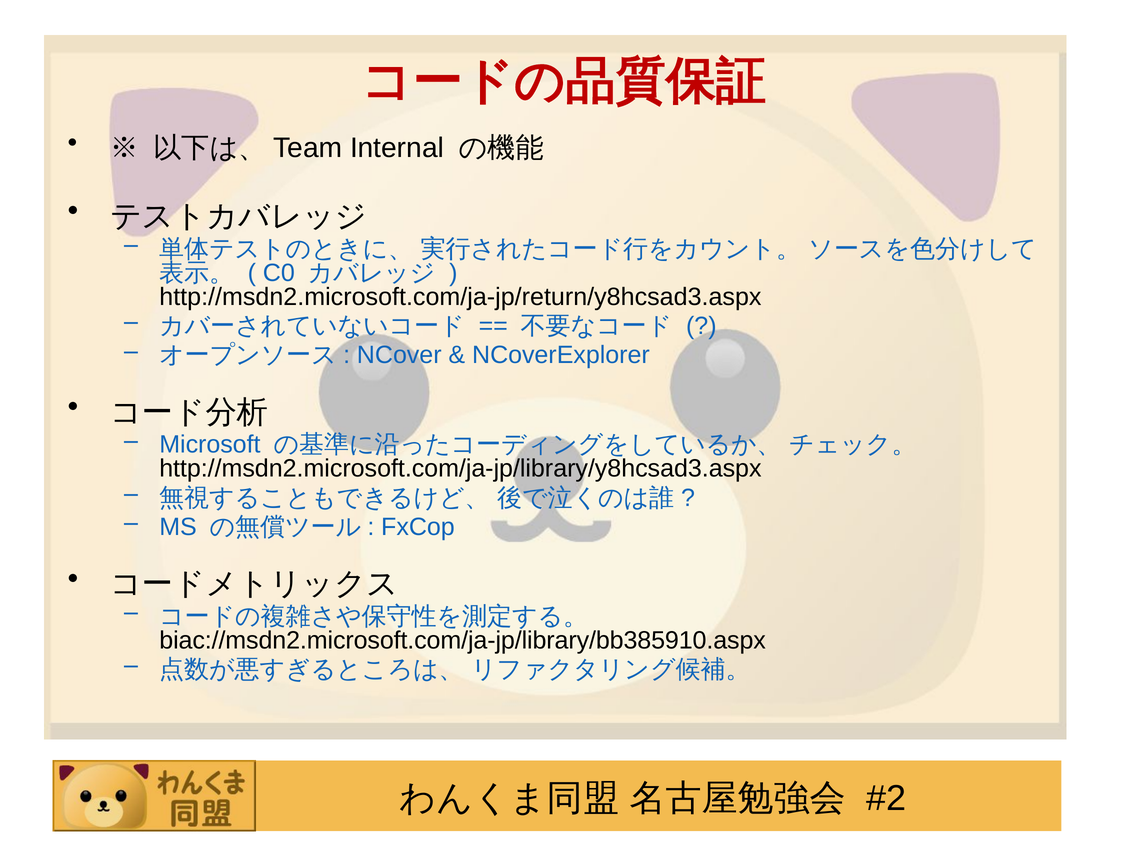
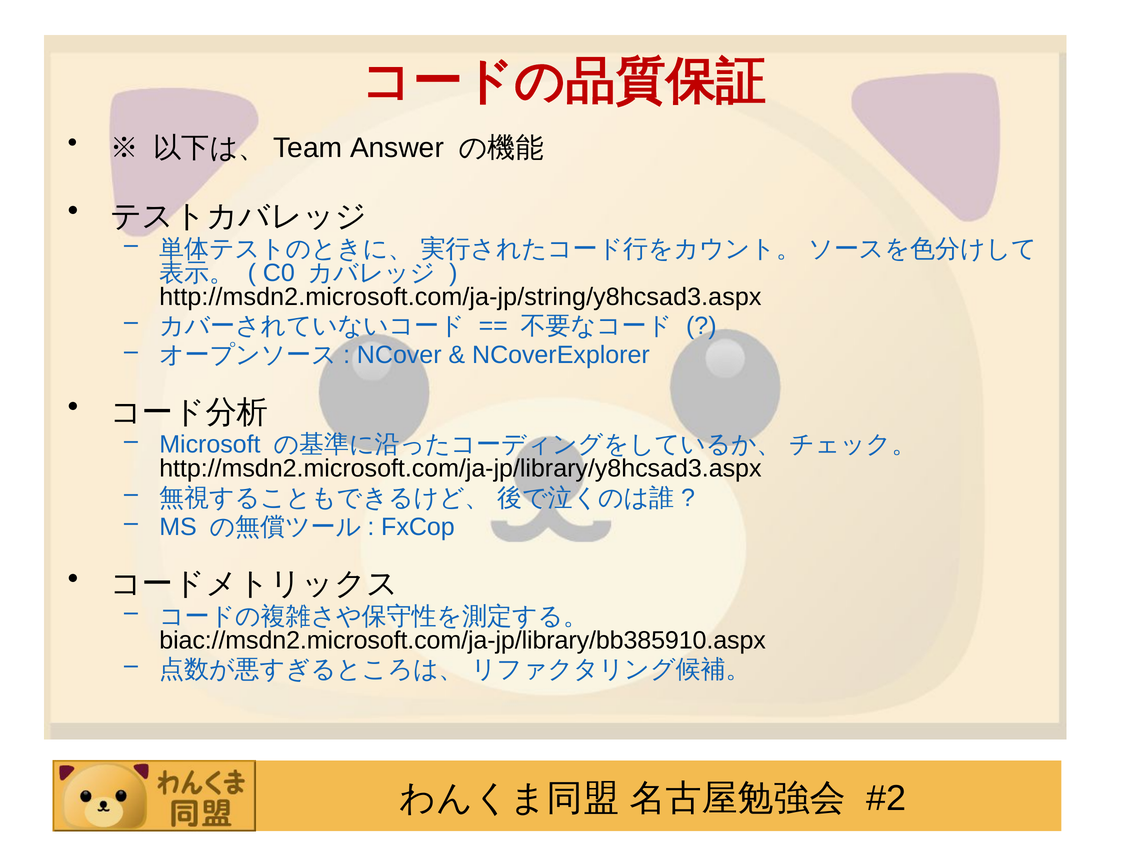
Internal: Internal -> Answer
http://msdn2.microsoft.com/ja-jp/return/y8hcsad3.aspx: http://msdn2.microsoft.com/ja-jp/return/y8hcsad3.aspx -> http://msdn2.microsoft.com/ja-jp/string/y8hcsad3.aspx
